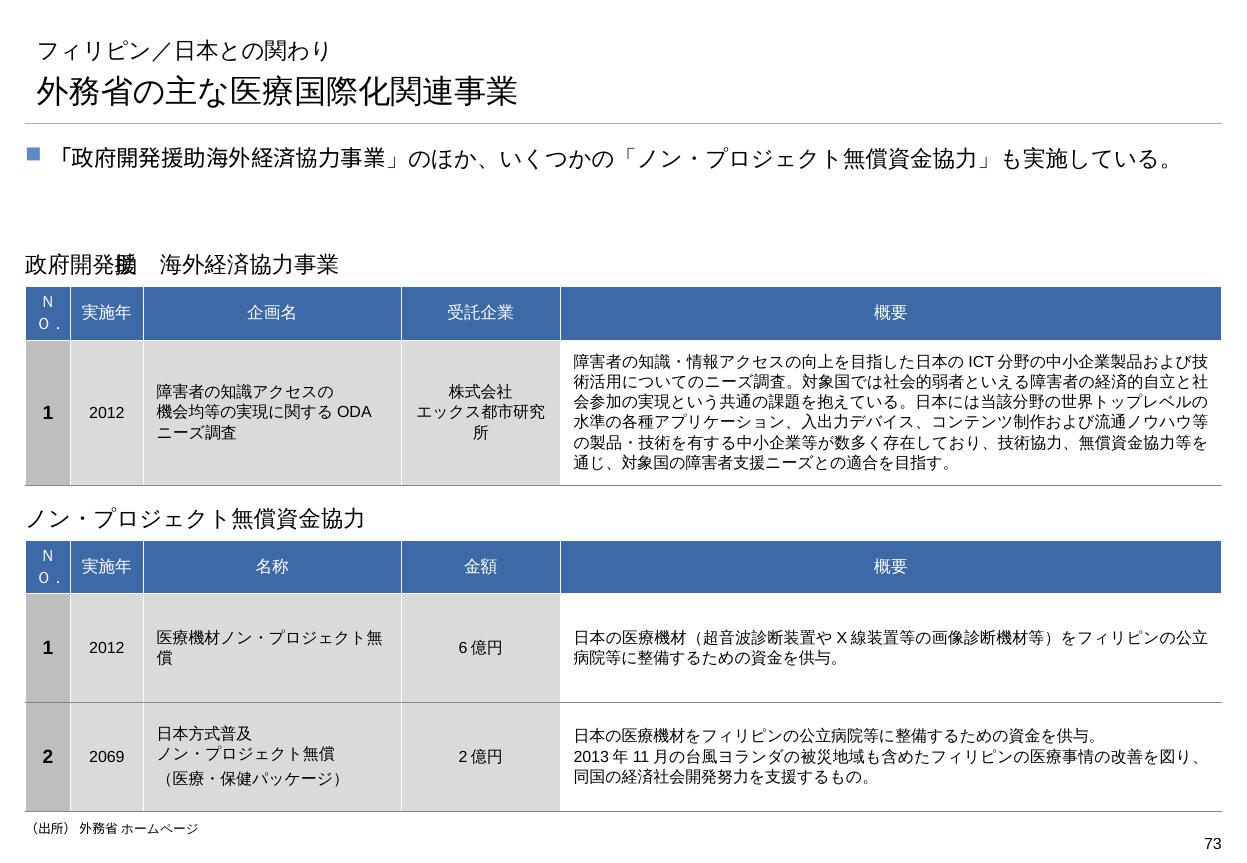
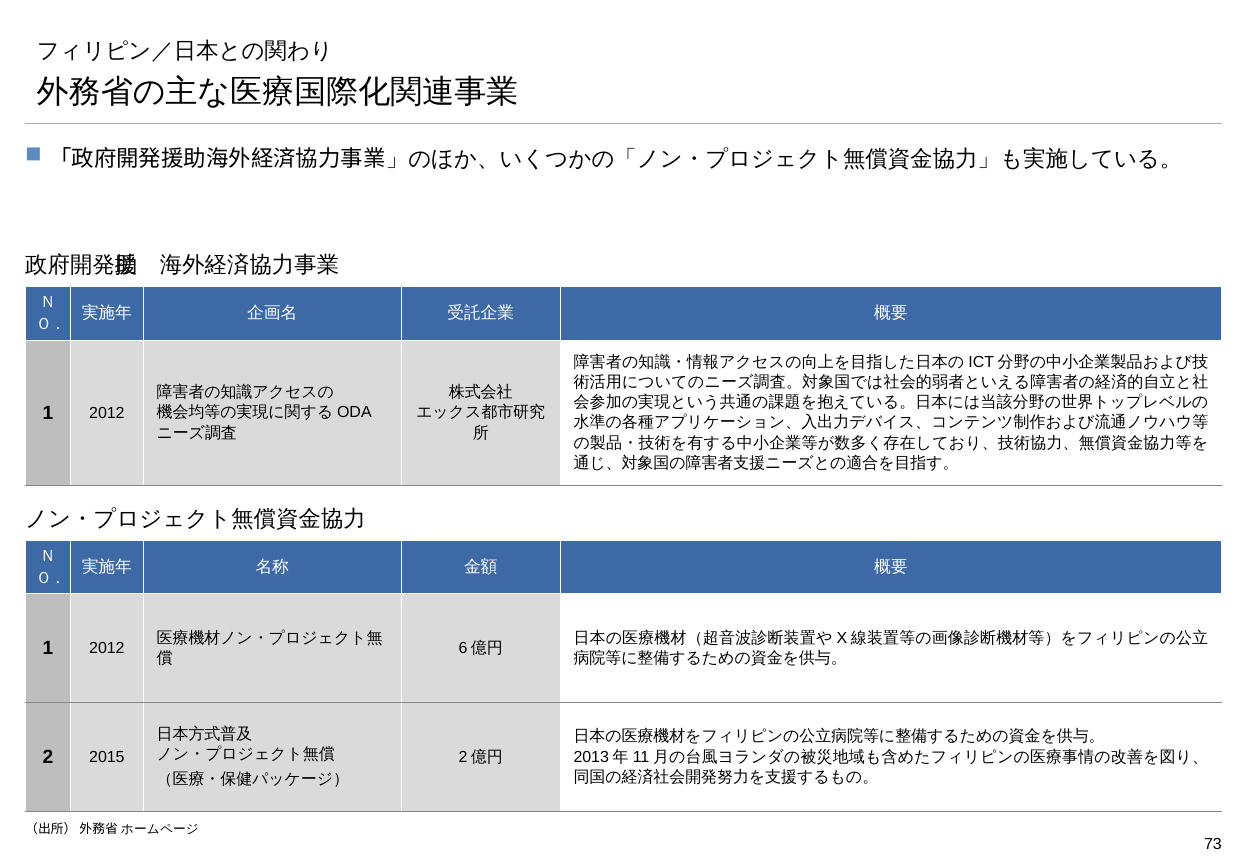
2069: 2069 -> 2015
